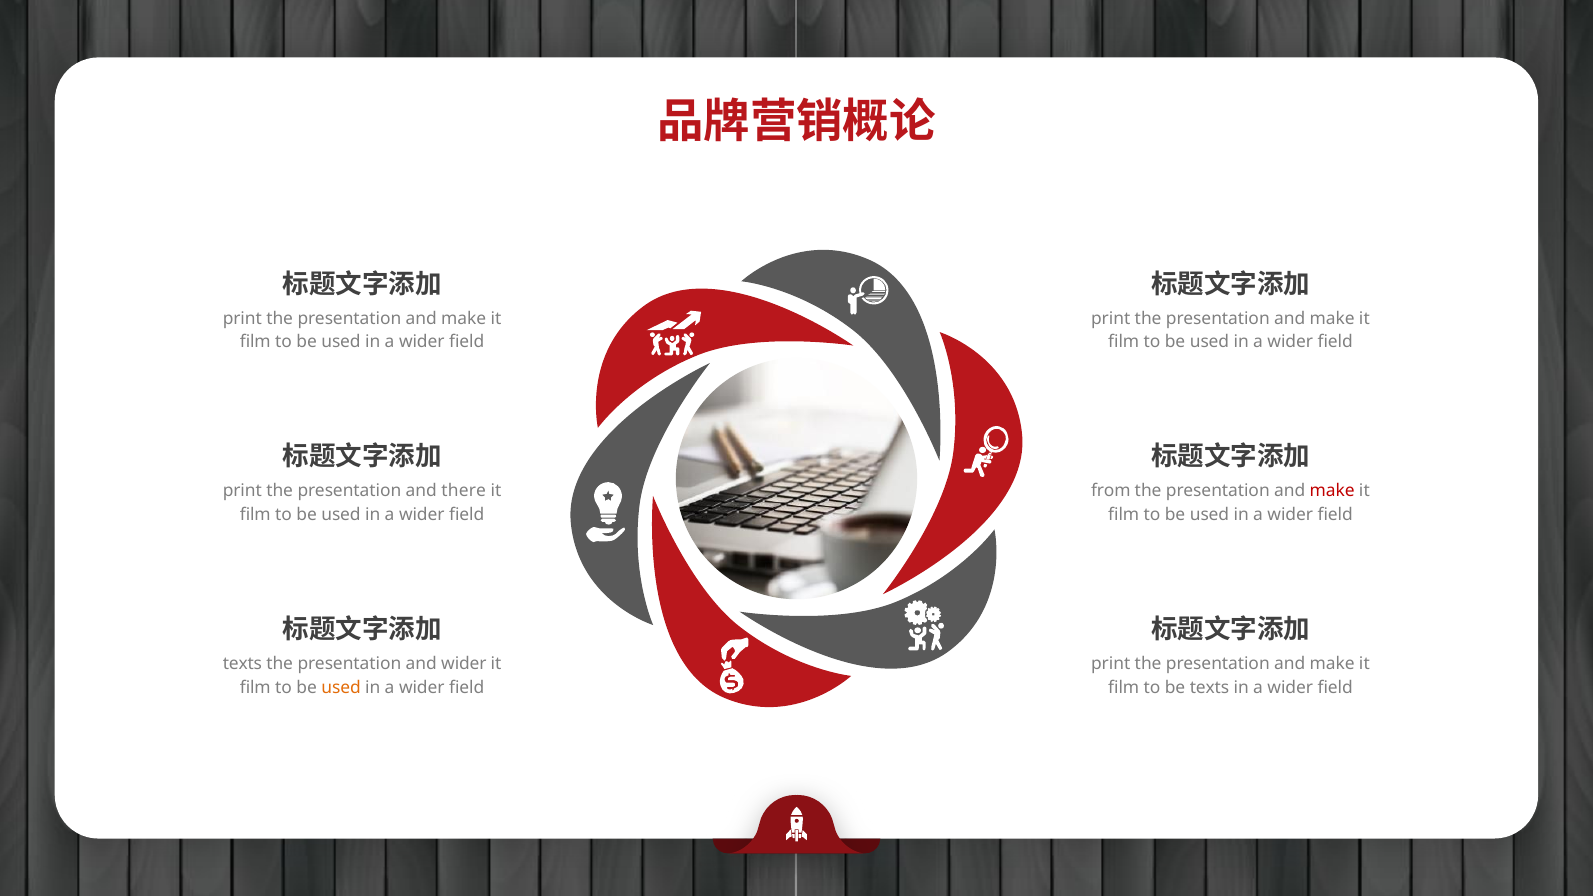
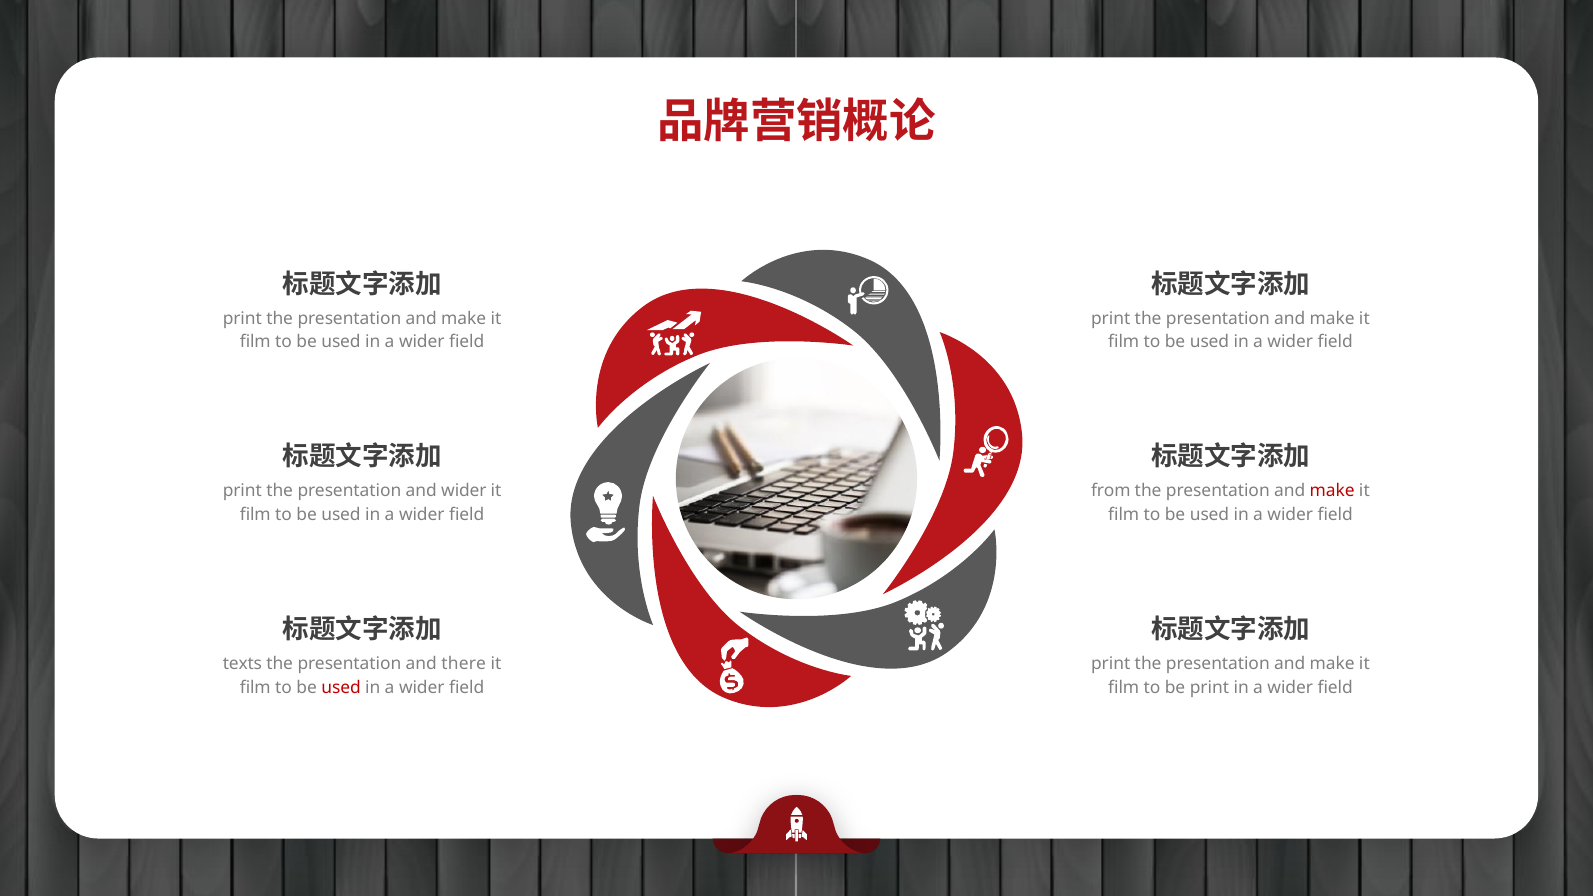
and there: there -> wider
and wider: wider -> there
used at (341, 688) colour: orange -> red
be texts: texts -> print
